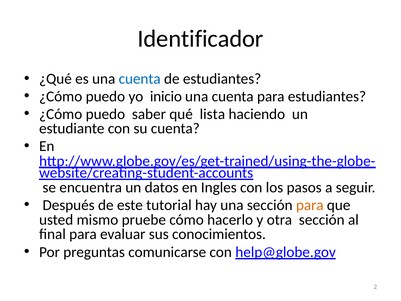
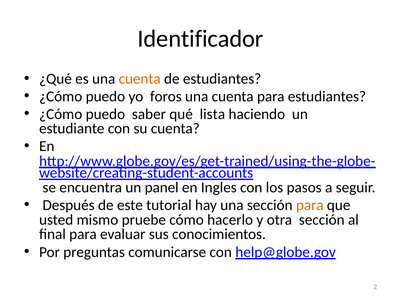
cuenta at (140, 79) colour: blue -> orange
inicio: inicio -> foros
datos: datos -> panel
